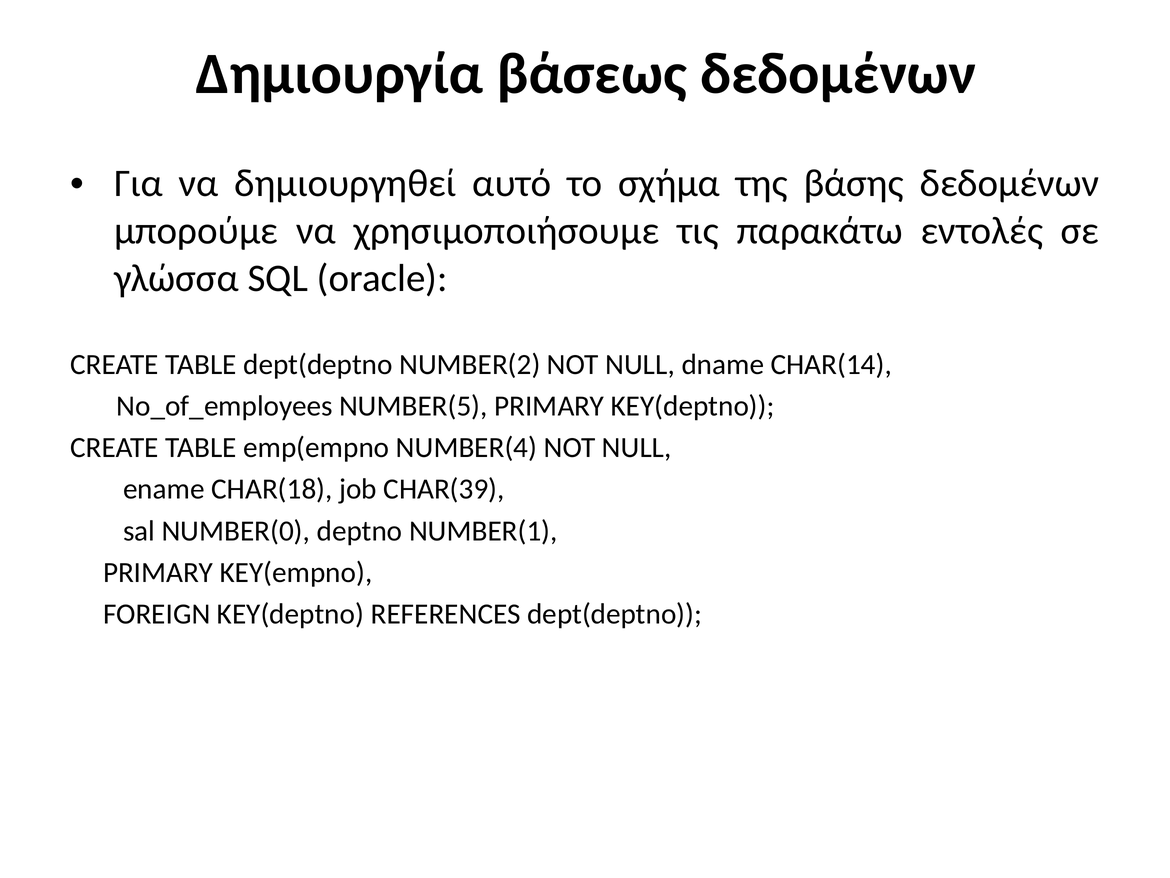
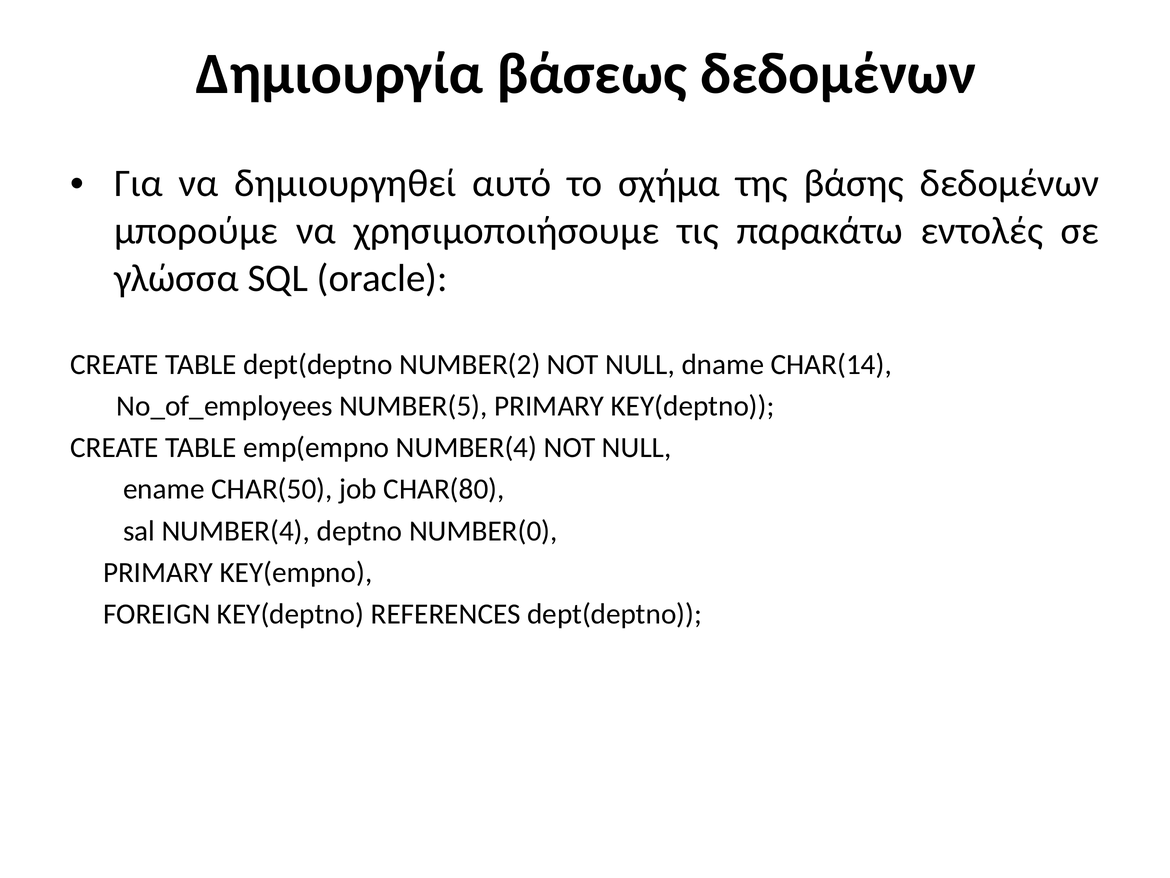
CHAR(18: CHAR(18 -> CHAR(50
CHAR(39: CHAR(39 -> CHAR(80
sal NUMBER(0: NUMBER(0 -> NUMBER(4
NUMBER(1: NUMBER(1 -> NUMBER(0
